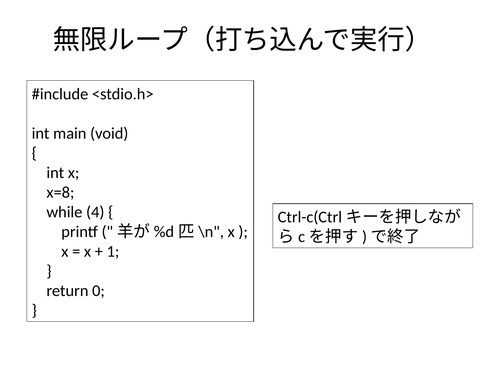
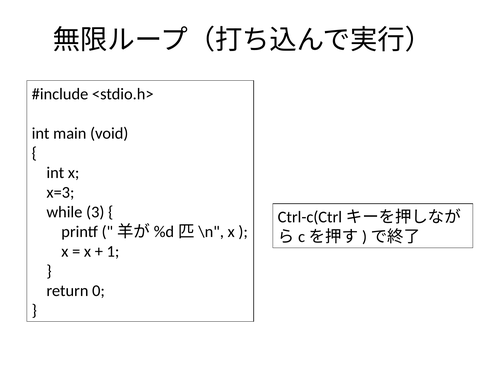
x=8: x=8 -> x=3
4: 4 -> 3
